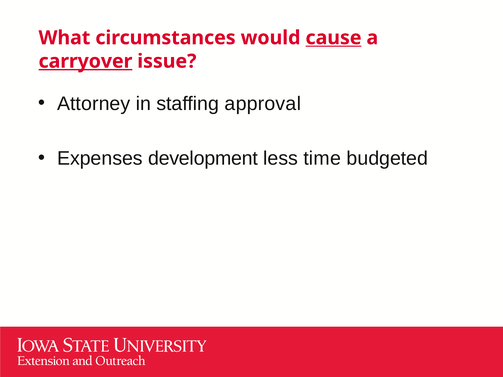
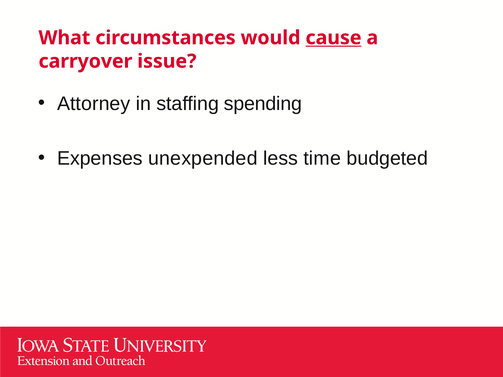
carryover underline: present -> none
approval: approval -> spending
development: development -> unexpended
